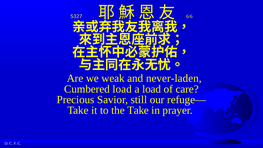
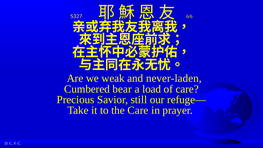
Cumbered load: load -> bear
the Take: Take -> Care
